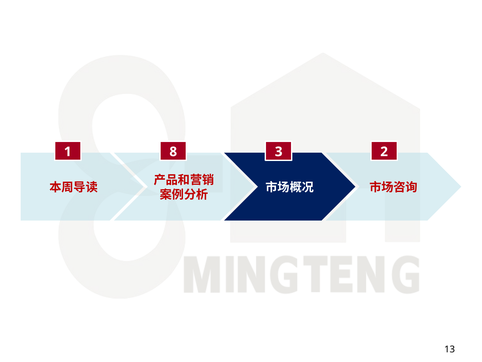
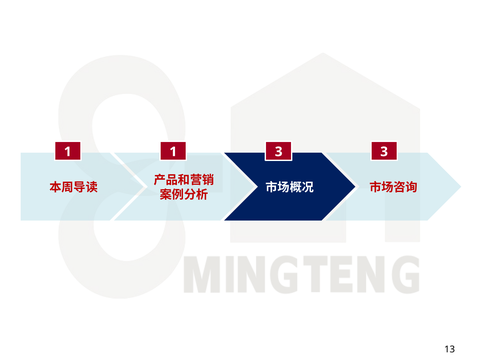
1 8: 8 -> 1
3 2: 2 -> 3
